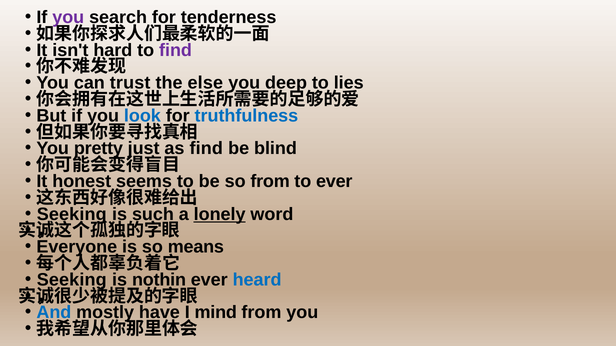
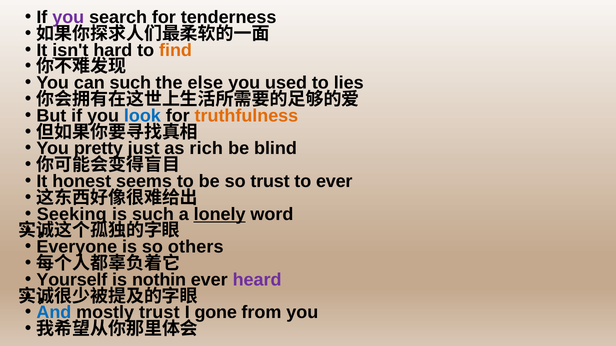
isn't underline: none -> present
find at (175, 50) colour: purple -> orange
can trust: trust -> such
deep: deep -> used
truthfulness colour: blue -> orange
as find: find -> rich
so from: from -> trust
means: means -> others
Seeking at (72, 280): Seeking -> Yourself
heard colour: blue -> purple
mostly have: have -> trust
mind: mind -> gone
